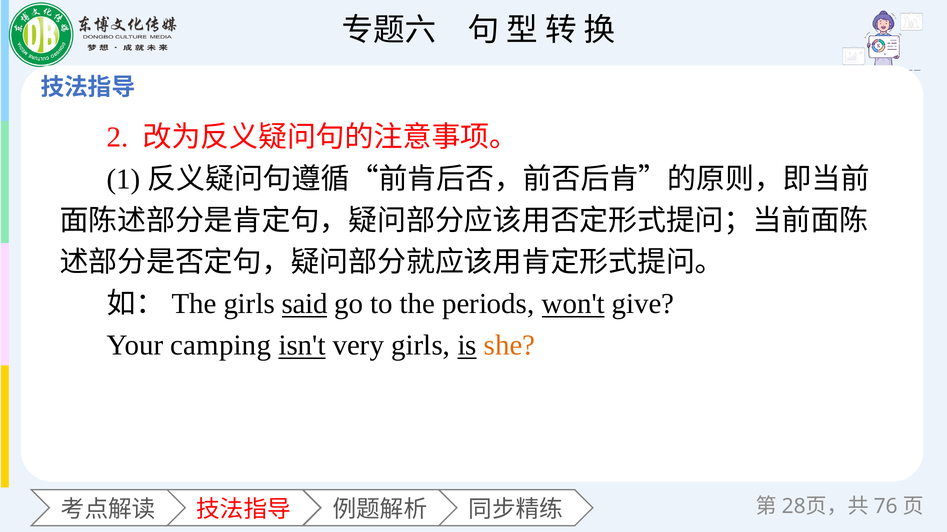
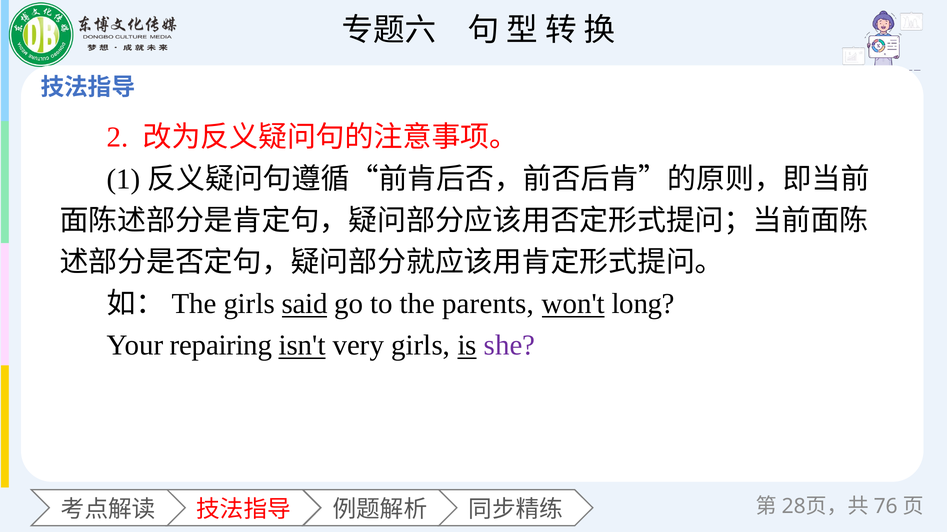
periods: periods -> parents
give: give -> long
camping: camping -> repairing
she colour: orange -> purple
